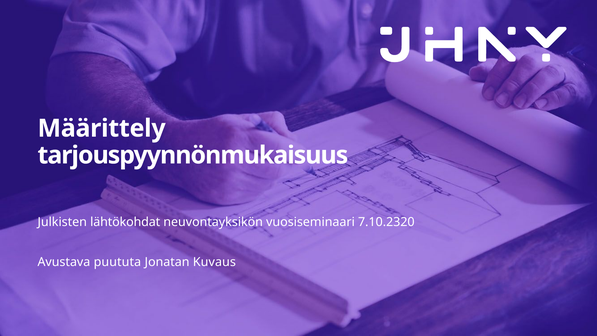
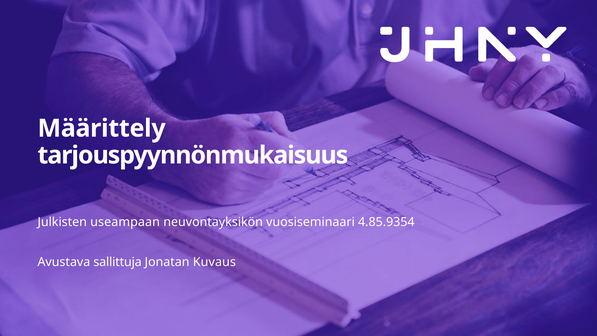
lähtökohdat: lähtökohdat -> useampaan
7.10.2320: 7.10.2320 -> 4.85.9354
puututa: puututa -> sallittuja
